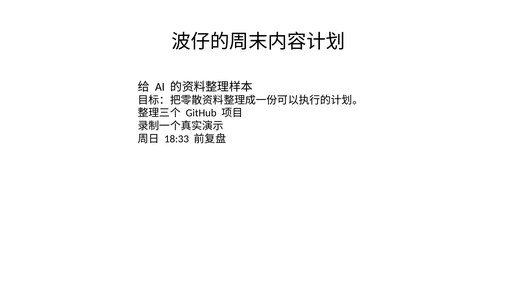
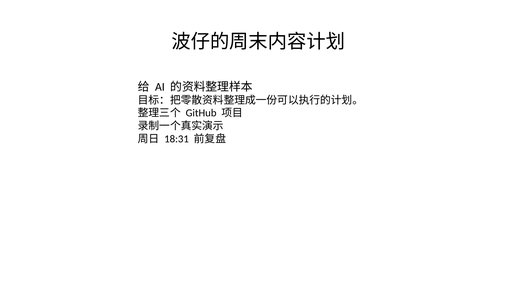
18:33: 18:33 -> 18:31
